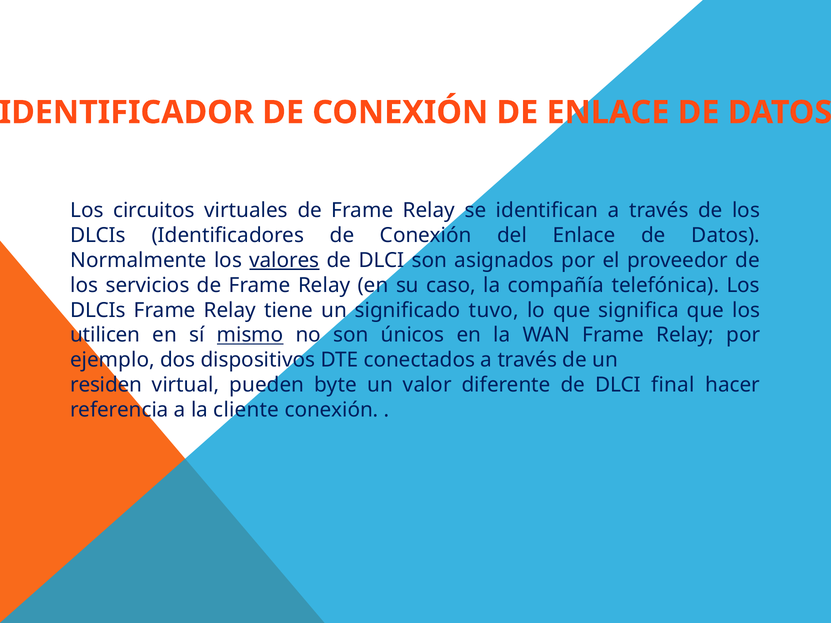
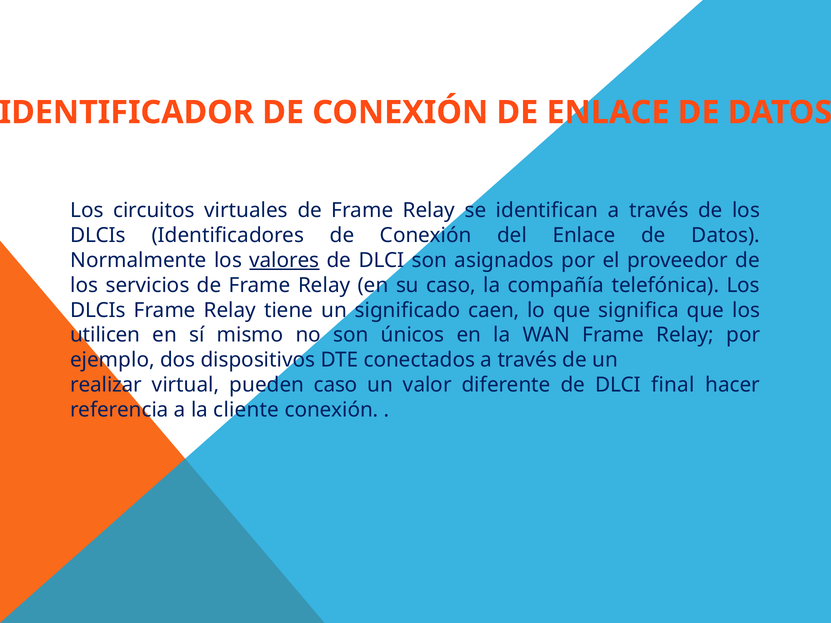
tuvo: tuvo -> caen
mismo underline: present -> none
residen: residen -> realizar
pueden byte: byte -> caso
